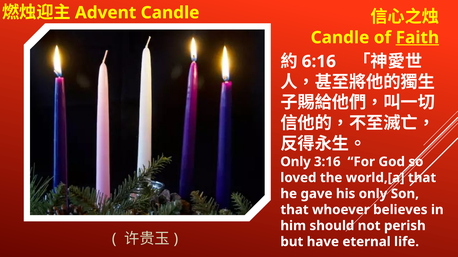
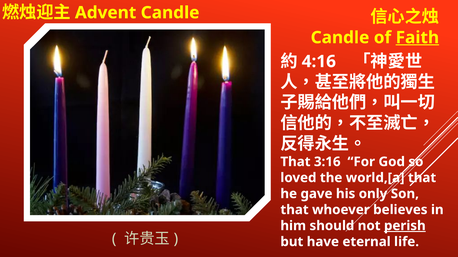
6:16: 6:16 -> 4:16
Only at (296, 162): Only -> That
perish underline: none -> present
